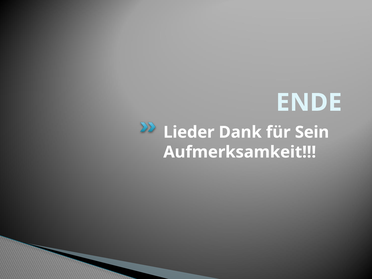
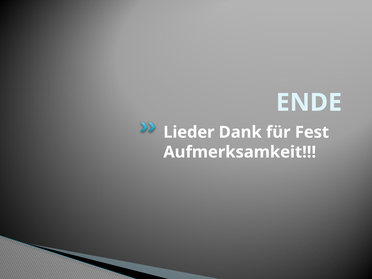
Sein: Sein -> Fest
